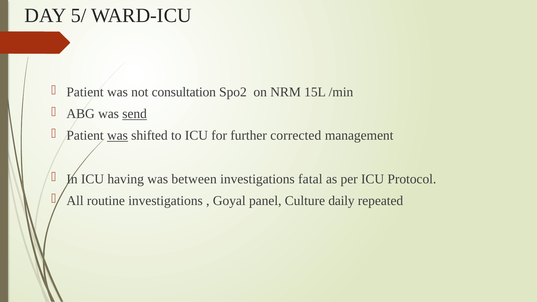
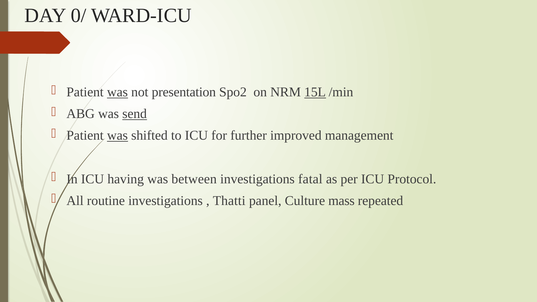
5/: 5/ -> 0/
was at (117, 92) underline: none -> present
consultation: consultation -> presentation
15L underline: none -> present
corrected: corrected -> improved
Goyal: Goyal -> Thatti
daily: daily -> mass
